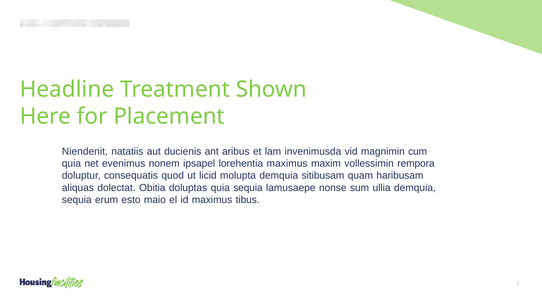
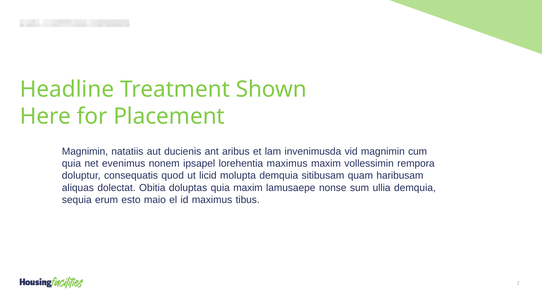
Niendenit at (85, 151): Niendenit -> Magnimin
quia sequia: sequia -> maxim
